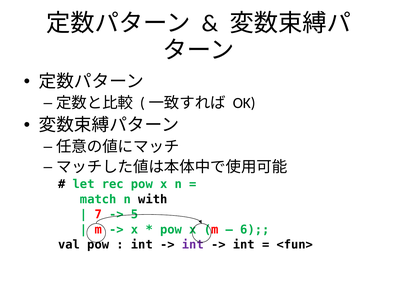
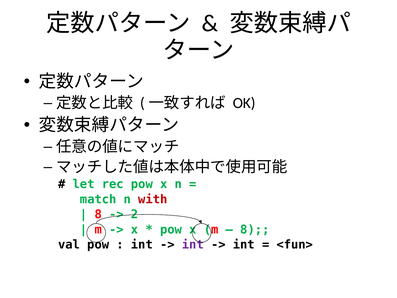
with colour: black -> red
7 at (98, 214): 7 -> 8
5: 5 -> 2
6 at (255, 229): 6 -> 8
